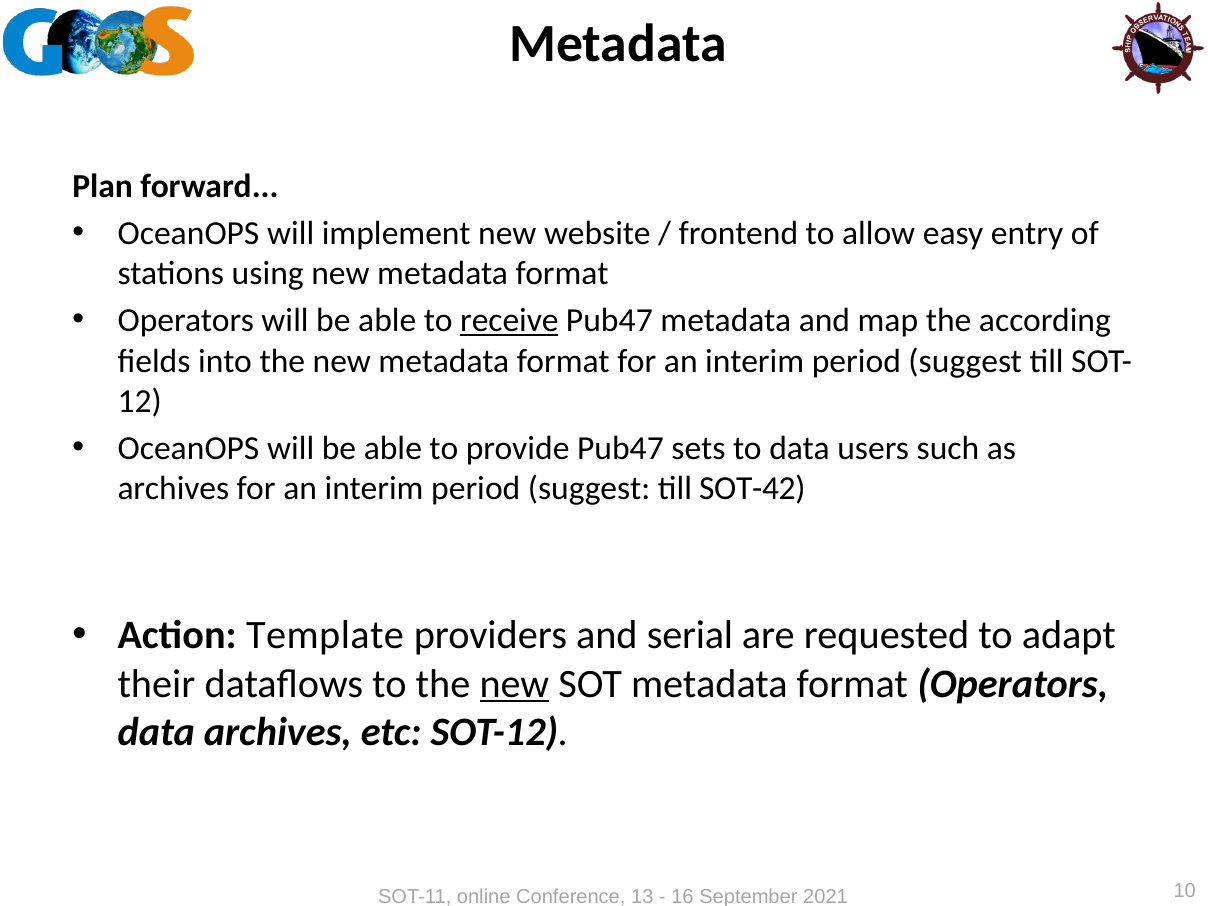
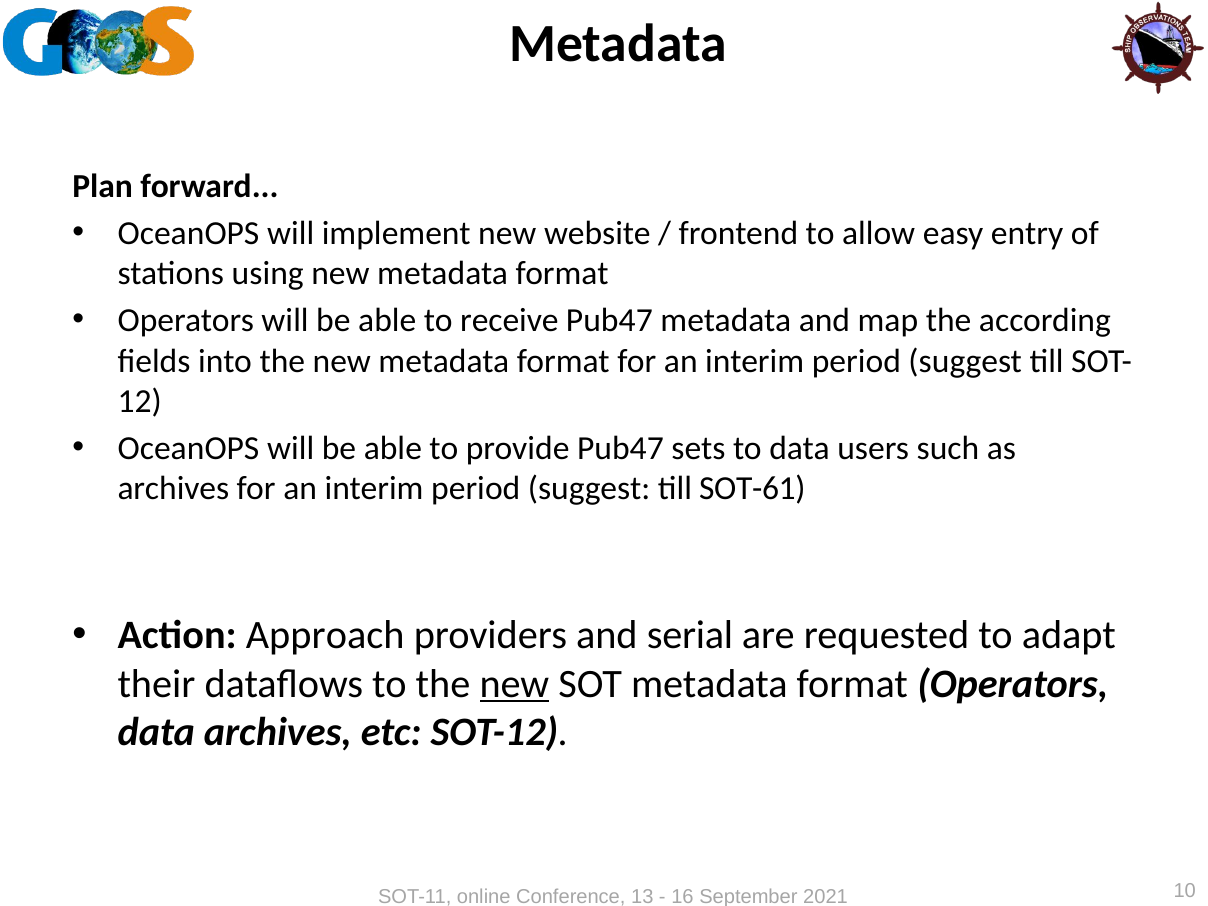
receive underline: present -> none
SOT-42: SOT-42 -> SOT-61
Template: Template -> Approach
